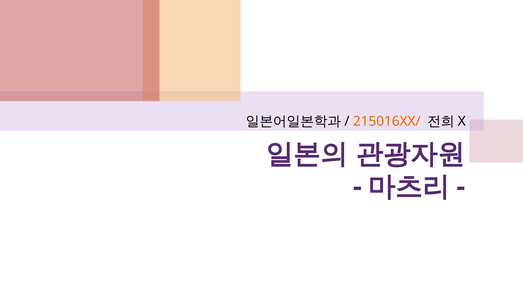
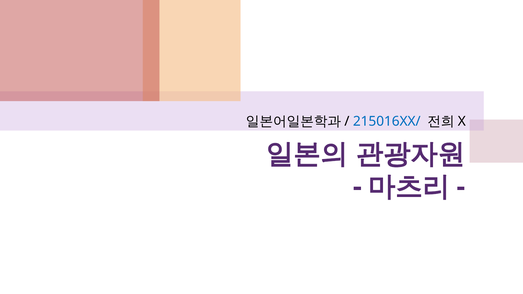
215016XX/ colour: orange -> blue
